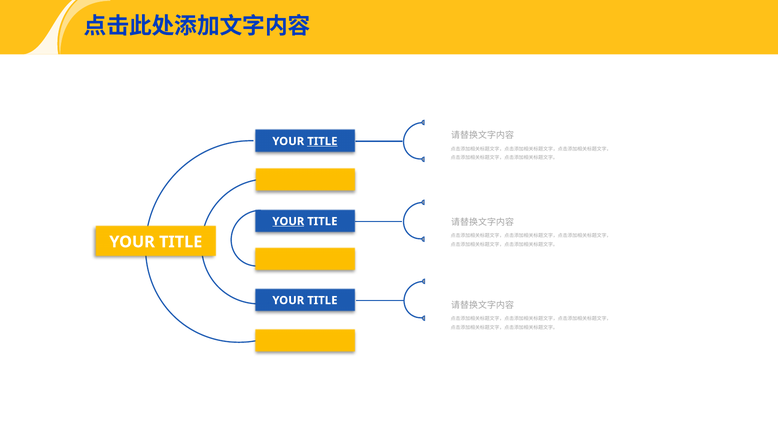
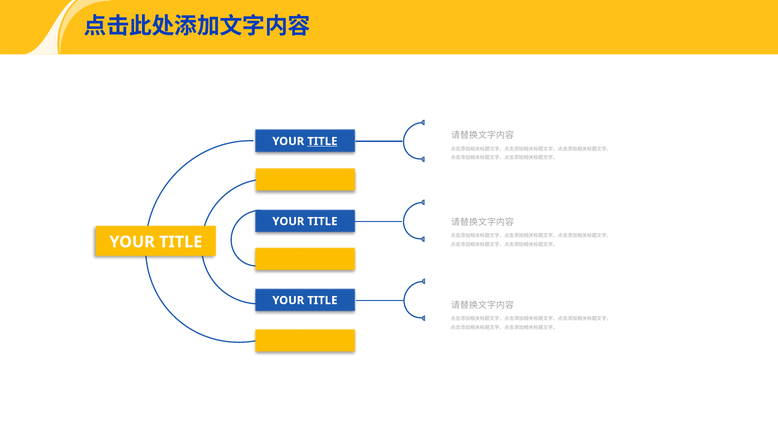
YOUR at (288, 221) underline: present -> none
